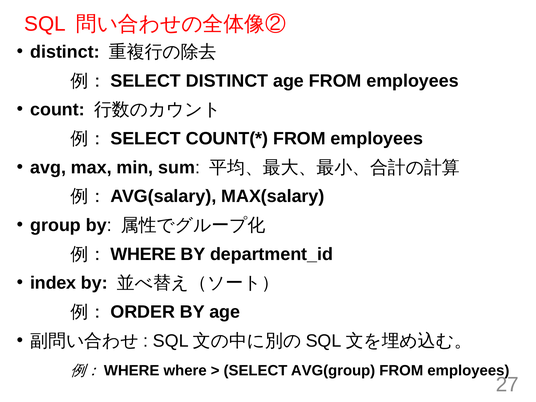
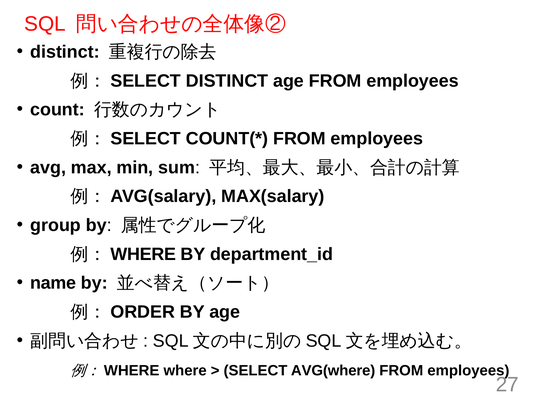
index: index -> name
AVG(group: AVG(group -> AVG(where
